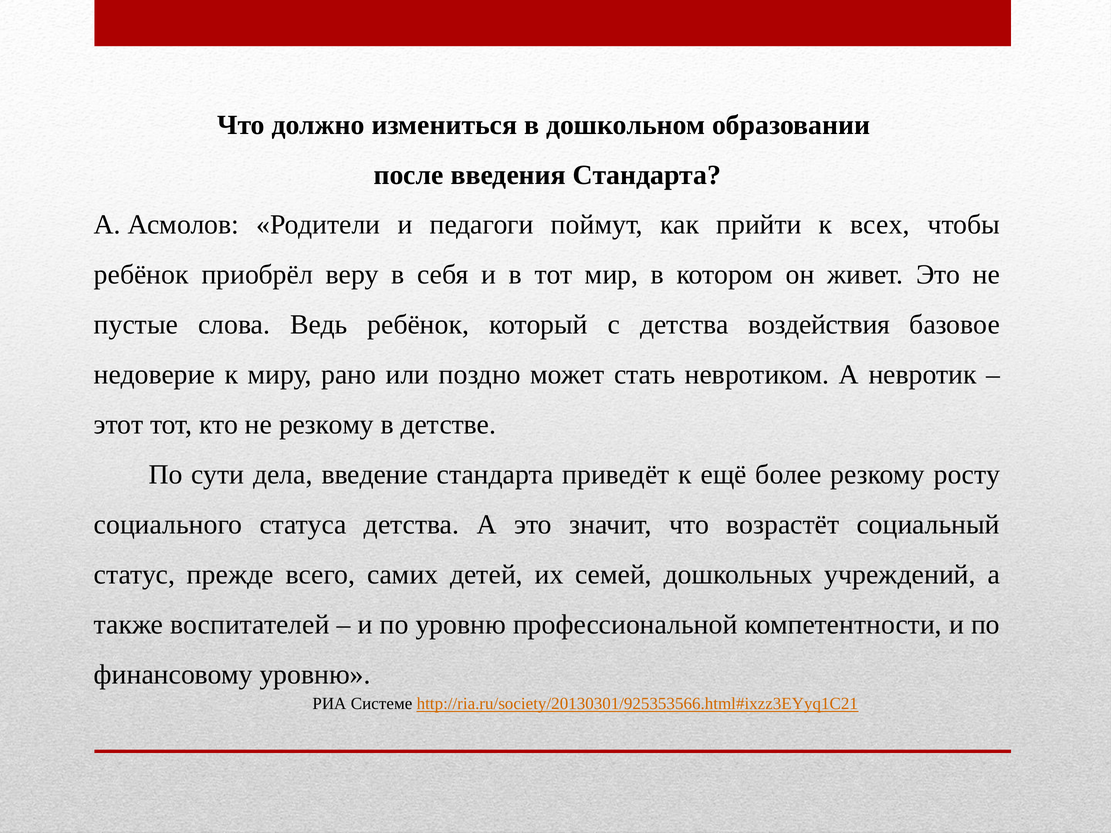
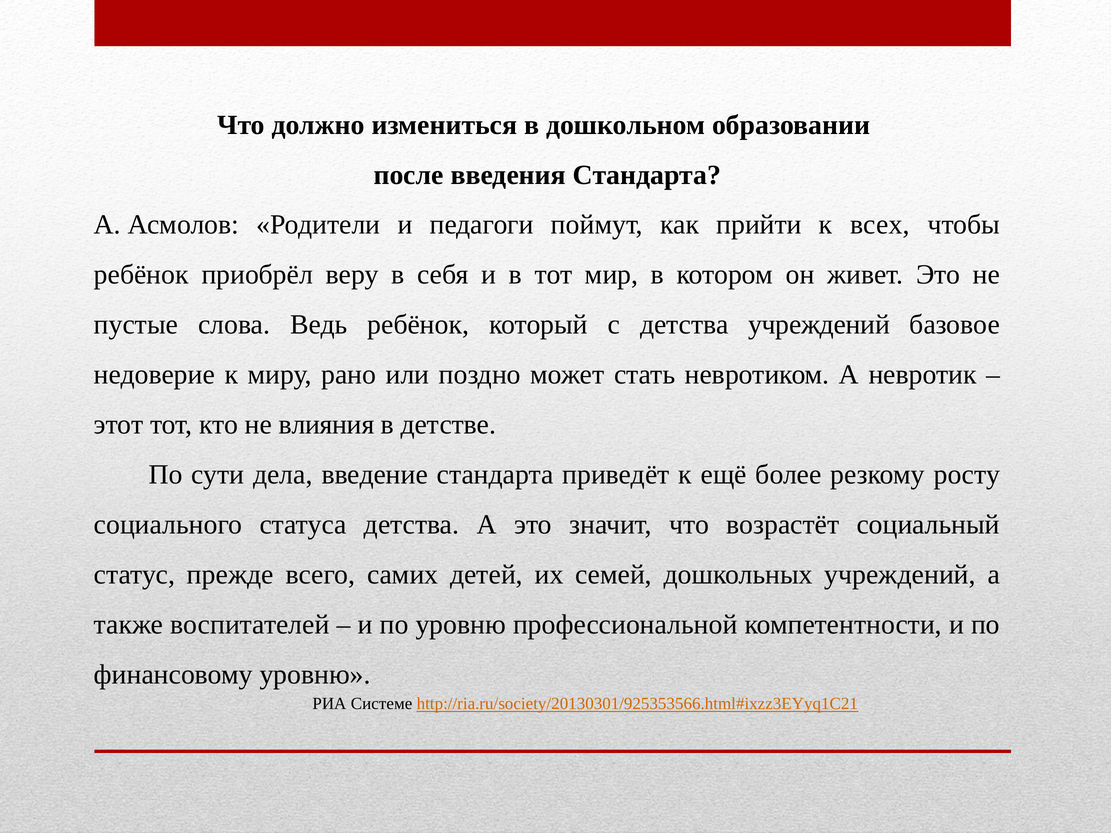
детства воздействия: воздействия -> учреждений
не резкому: резкому -> влияния
